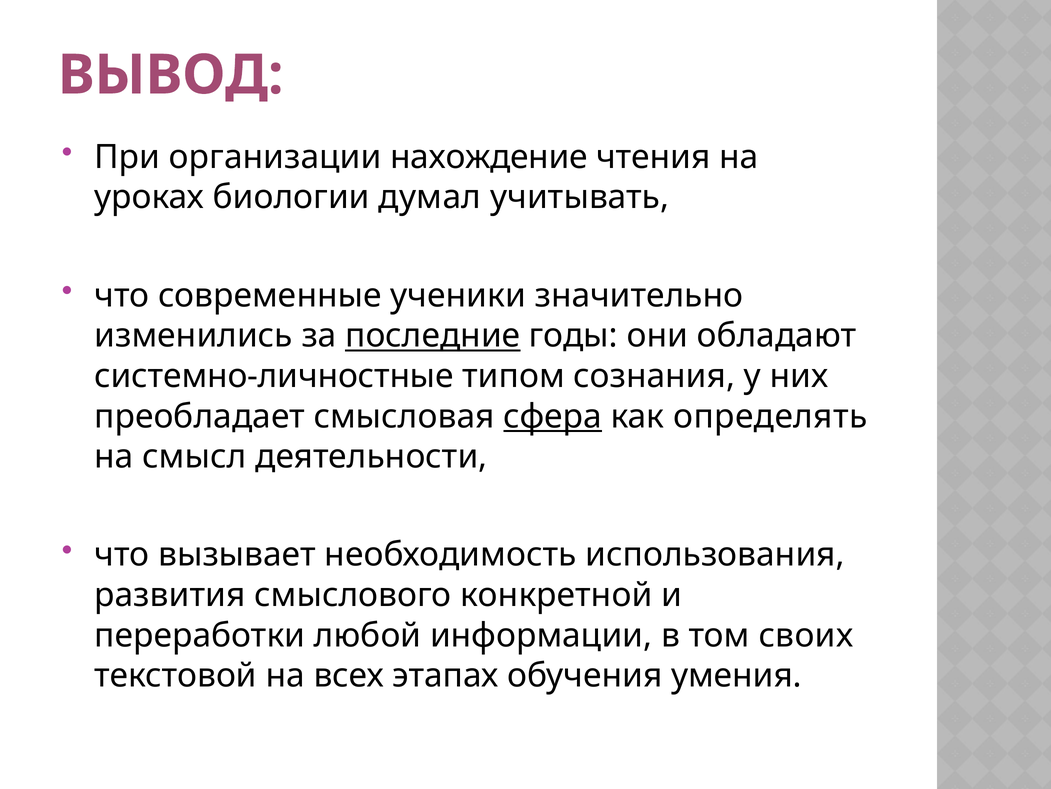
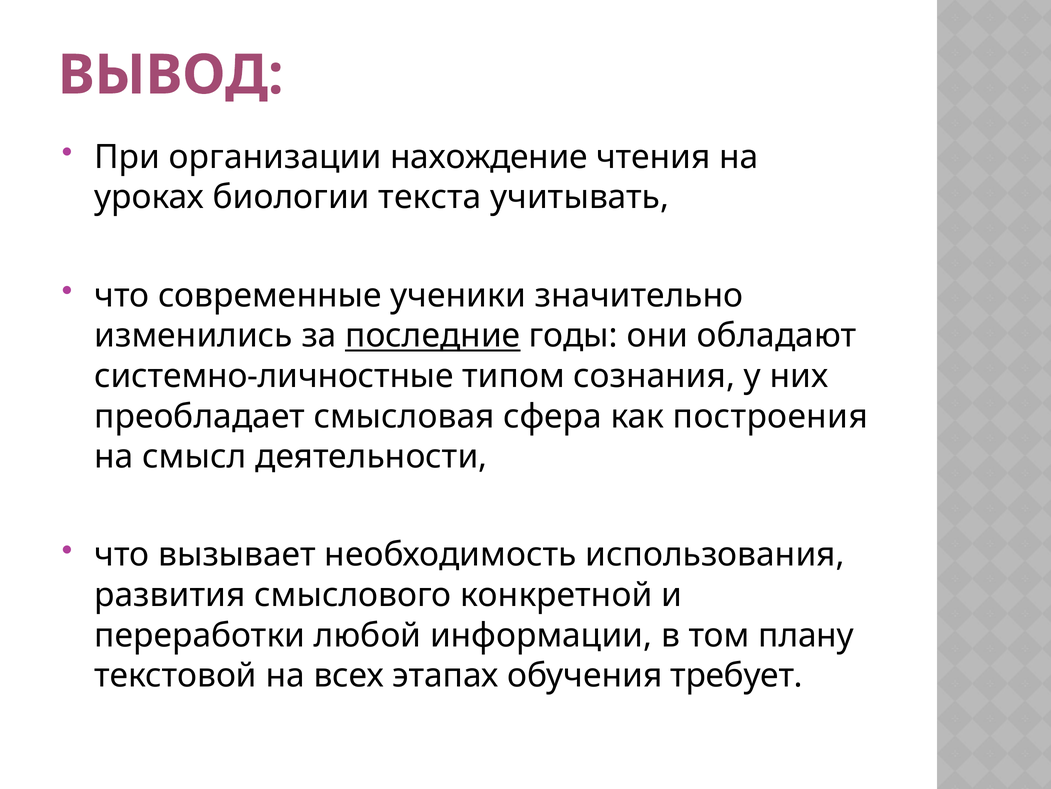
думал: думал -> текста
сфера underline: present -> none
определять: определять -> построения
своих: своих -> плану
умения: умения -> требует
